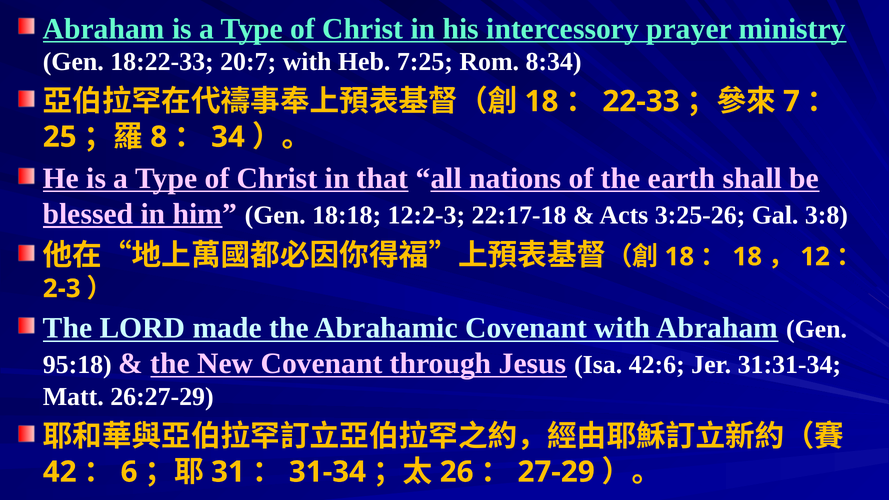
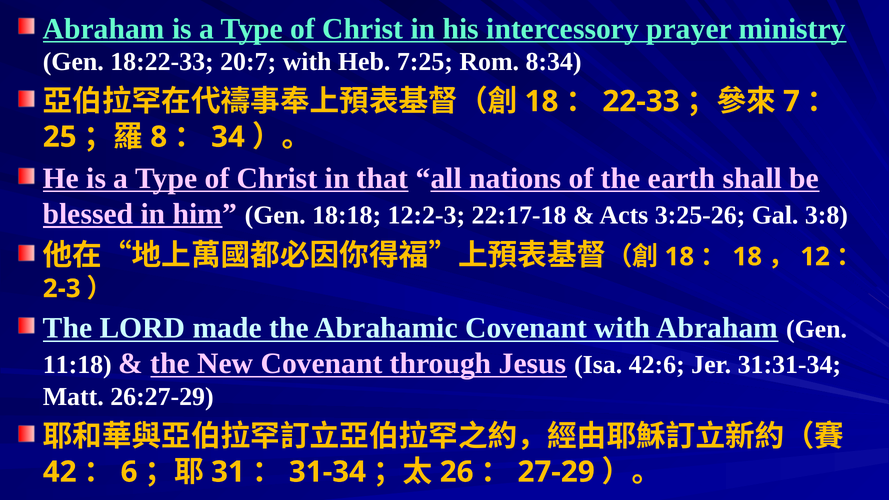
95:18: 95:18 -> 11:18
